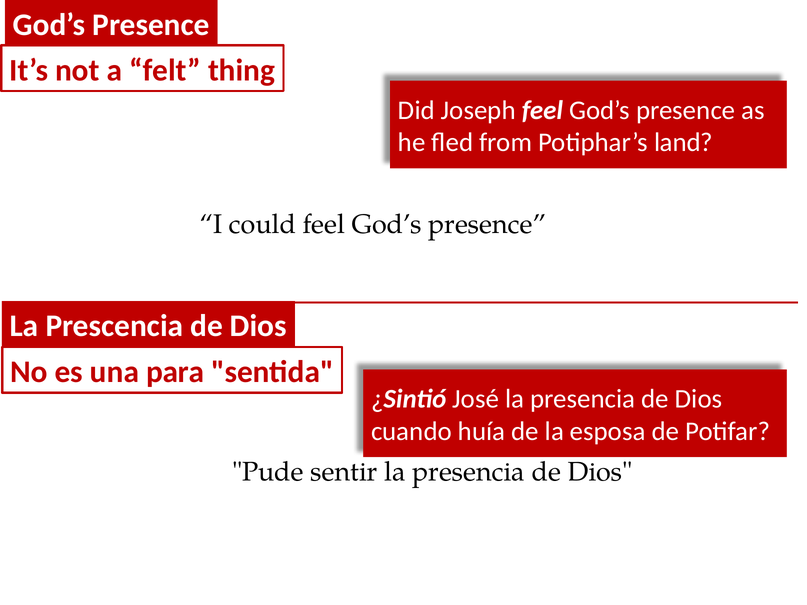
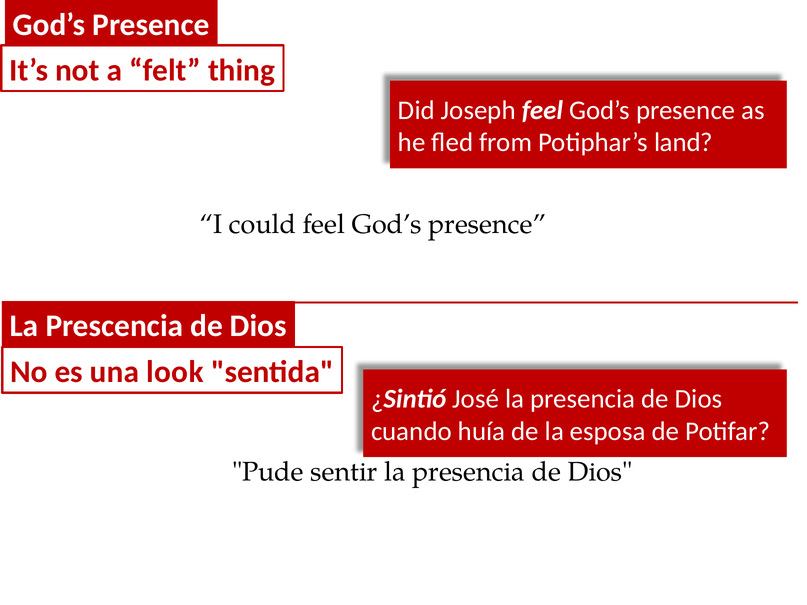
para: para -> look
